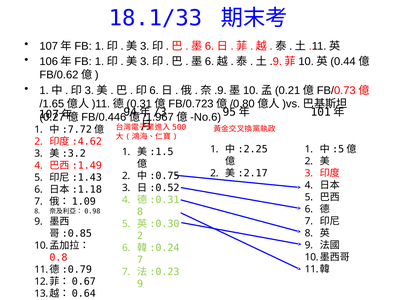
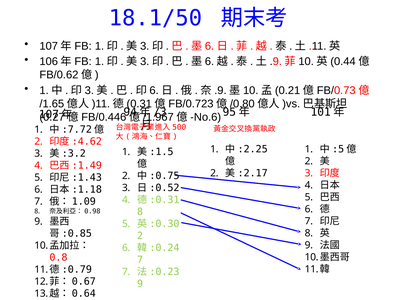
18.1/33: 18.1/33 -> 18.1/50
